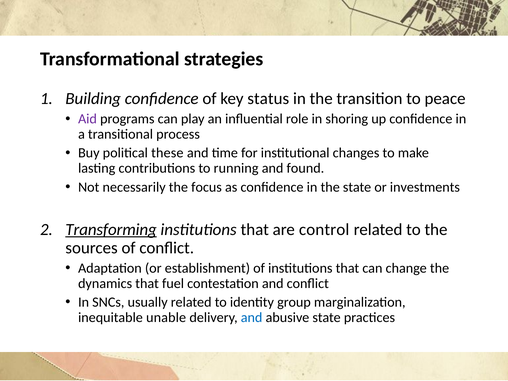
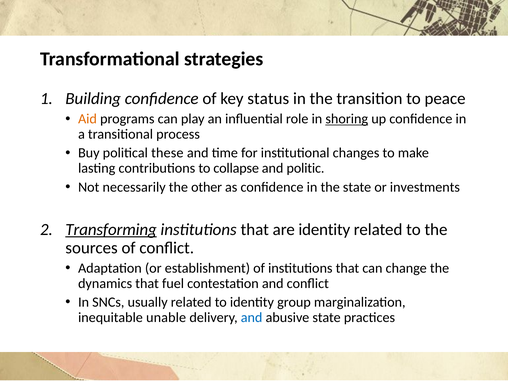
Aid colour: purple -> orange
shoring underline: none -> present
running: running -> collapse
found: found -> politic
focus: focus -> other
are control: control -> identity
